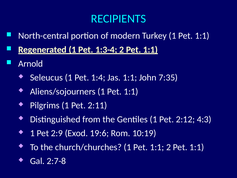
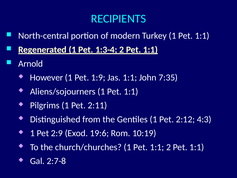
Seleucus: Seleucus -> However
1:4: 1:4 -> 1:9
